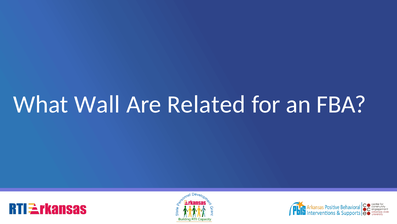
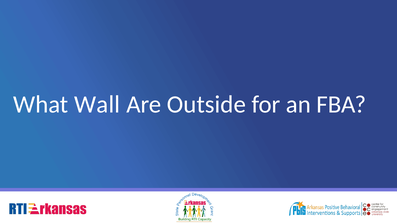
Related: Related -> Outside
